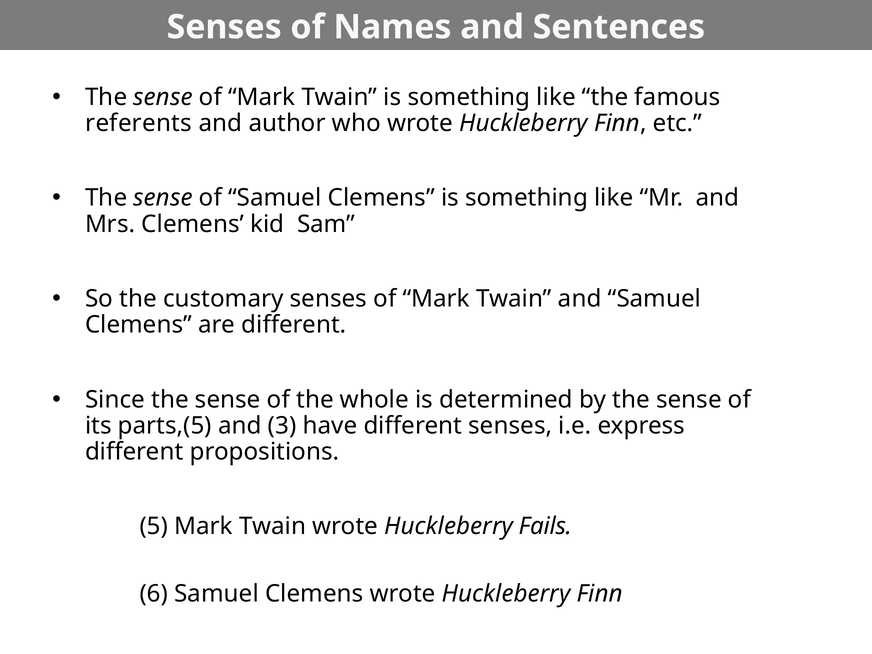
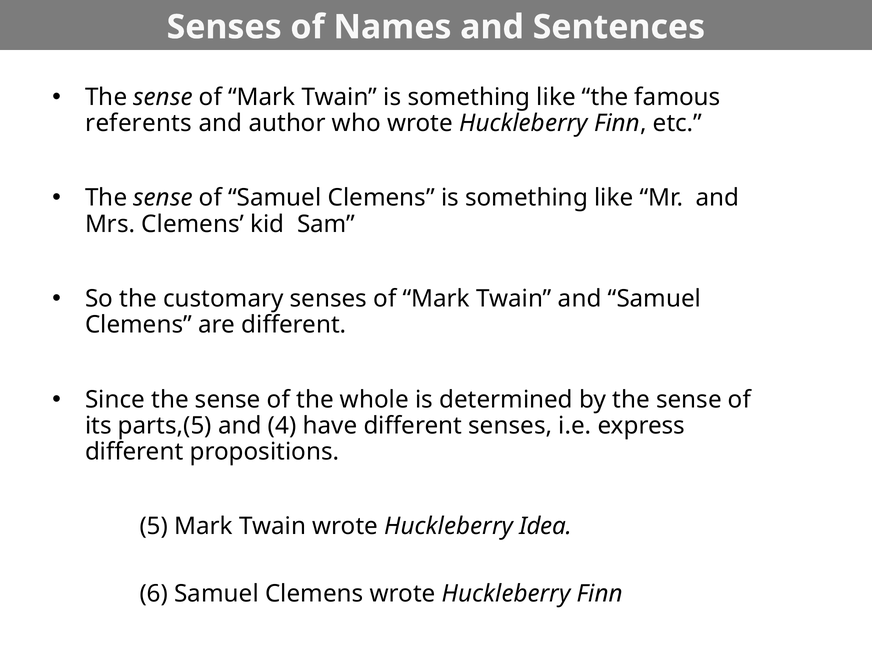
3: 3 -> 4
Fails: Fails -> Idea
